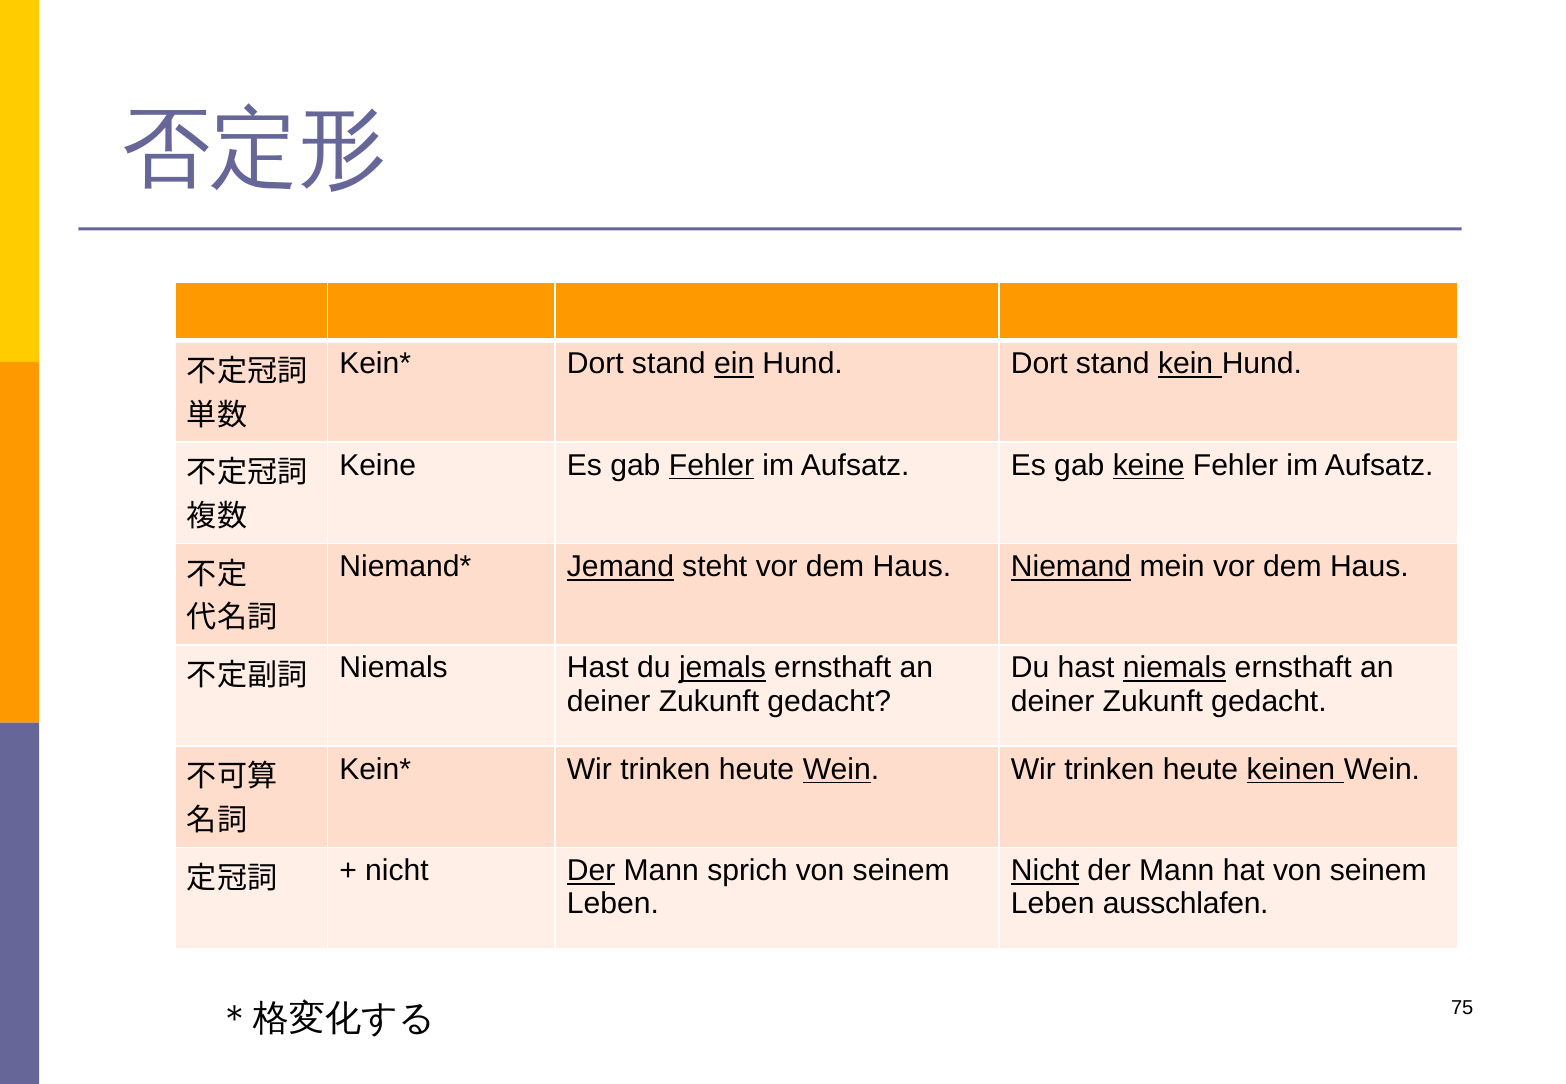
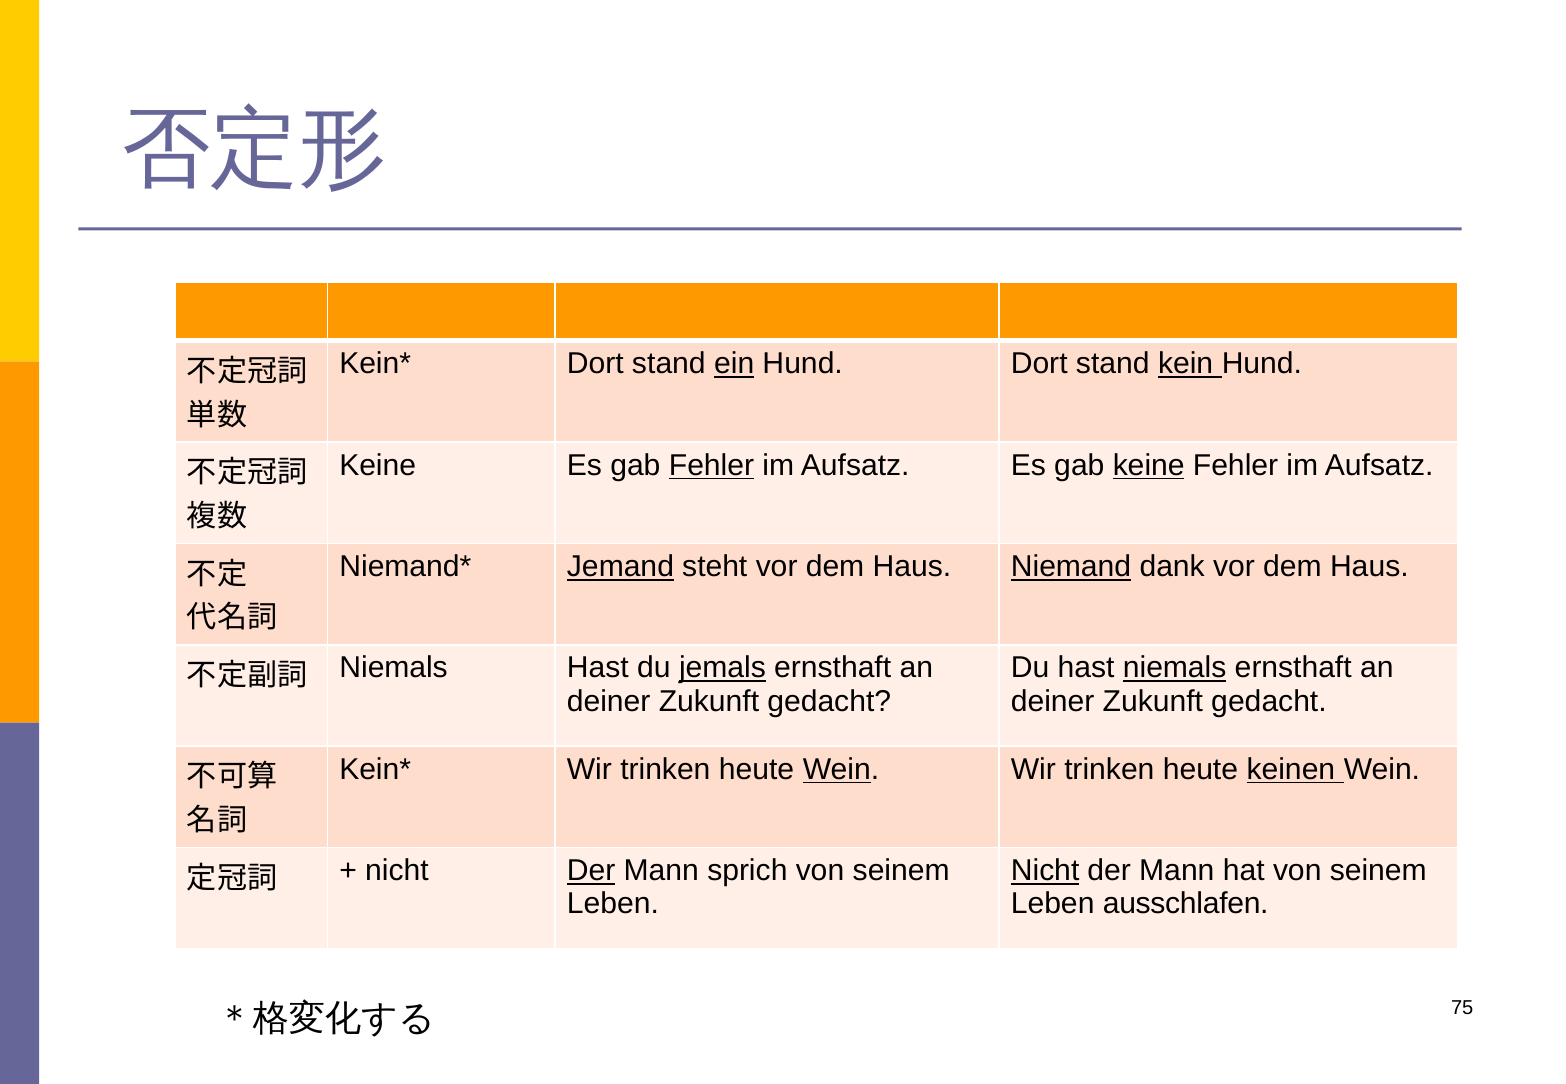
mein: mein -> dank
